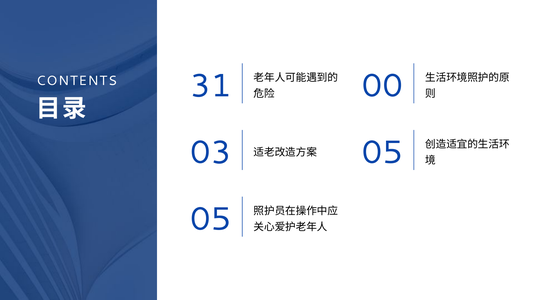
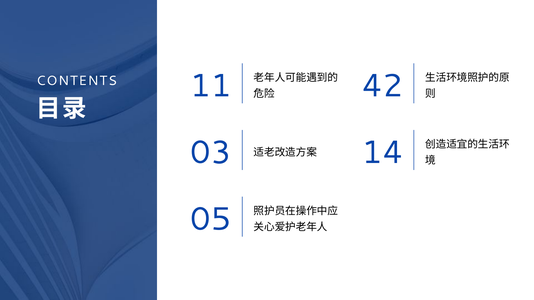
31: 31 -> 11
00: 00 -> 42
05 at (382, 153): 05 -> 14
